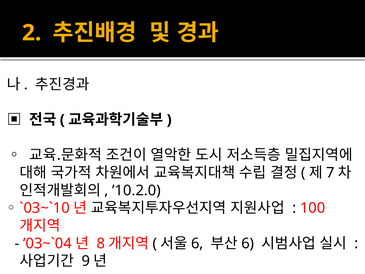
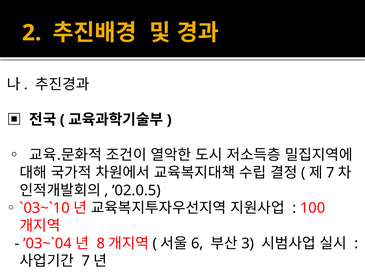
’10.2.0: ’10.2.0 -> ’02.0.5
6 at (248, 243): 6 -> 3
9 at (86, 261): 9 -> 7
